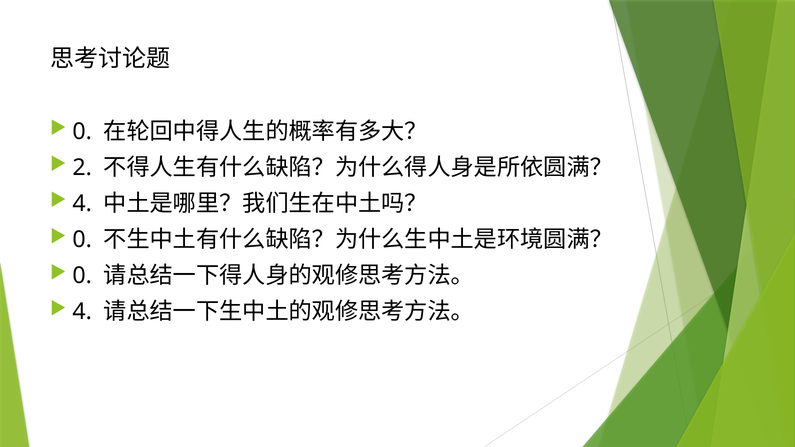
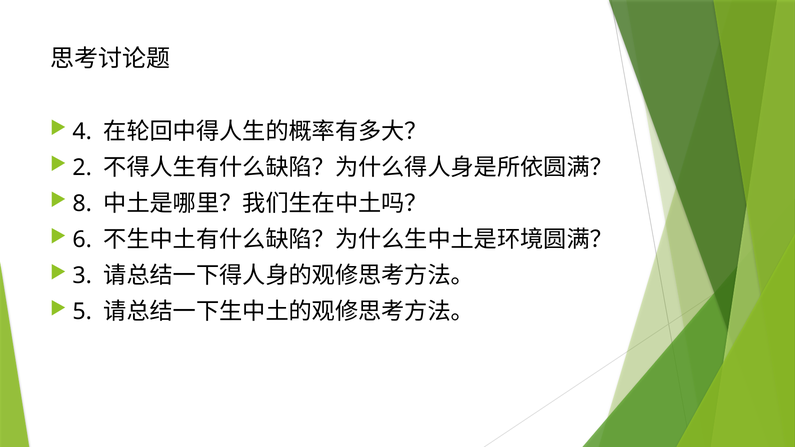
0 at (82, 132): 0 -> 4
4 at (82, 204): 4 -> 8
0 at (82, 240): 0 -> 6
0 at (82, 276): 0 -> 3
4 at (82, 312): 4 -> 5
